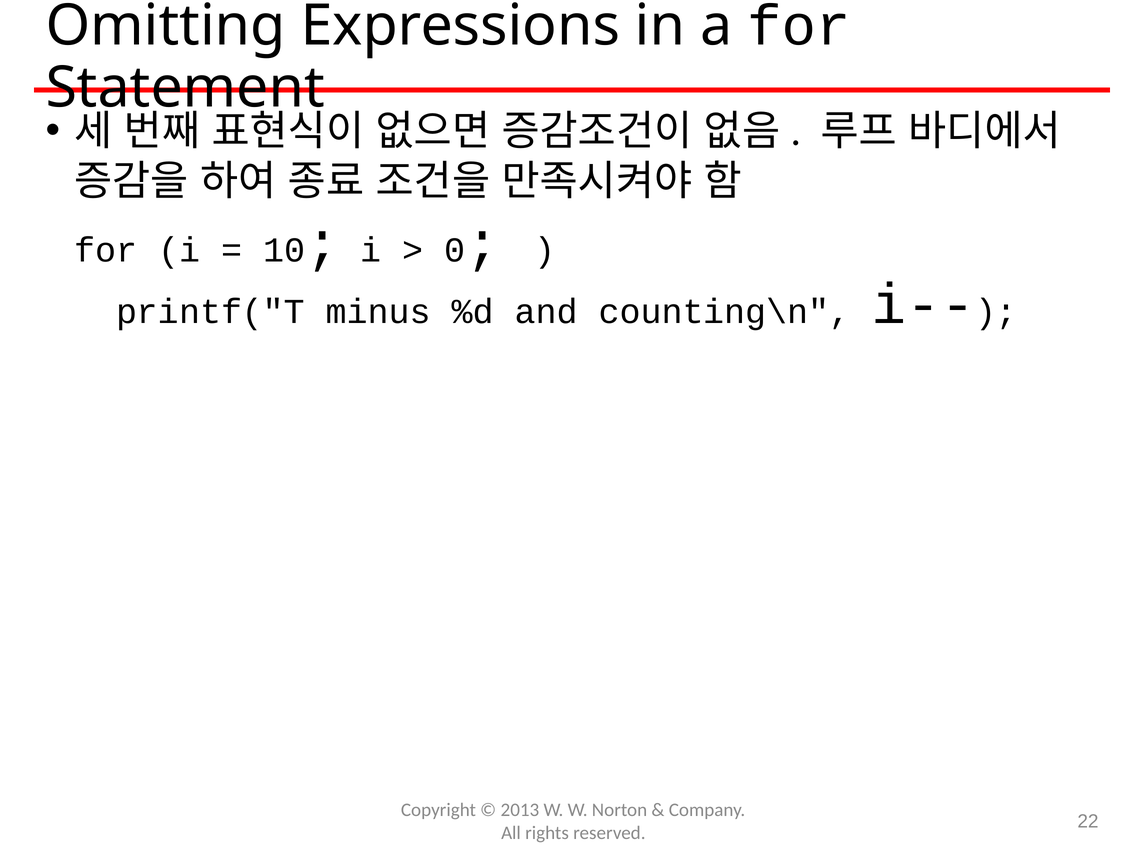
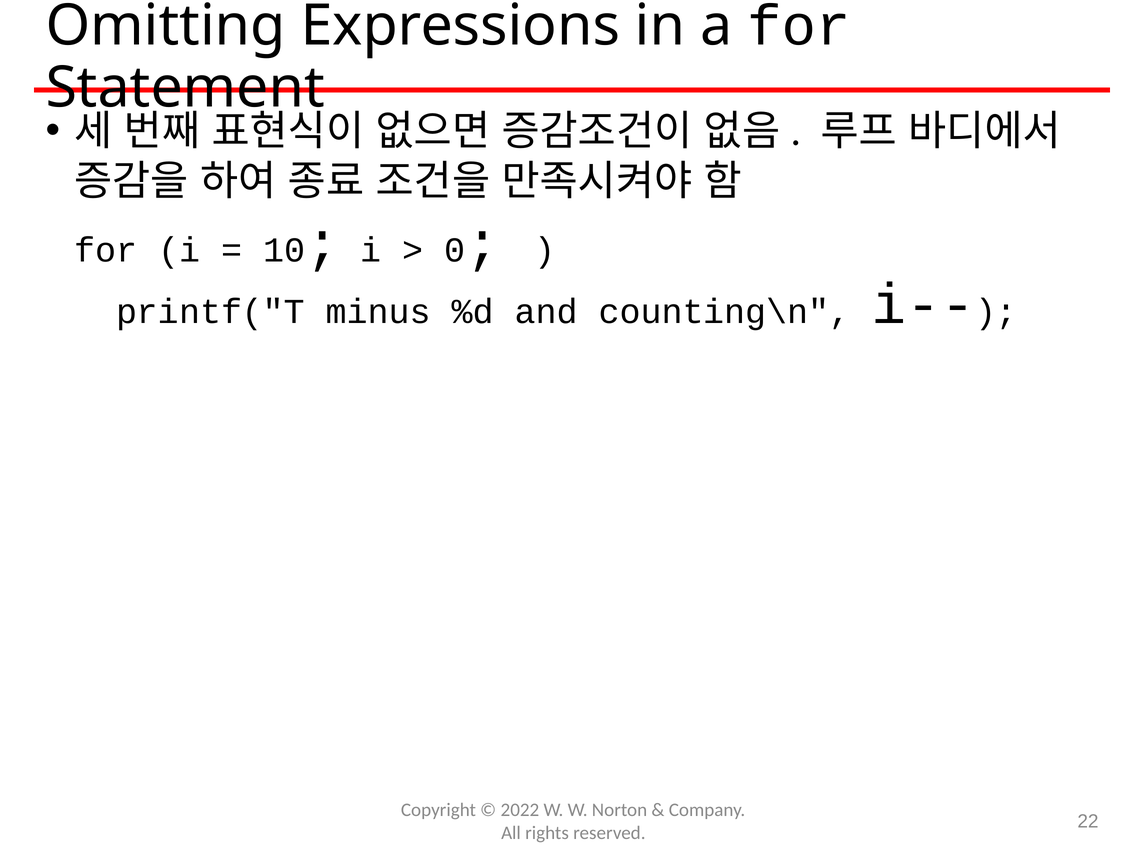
2013: 2013 -> 2022
